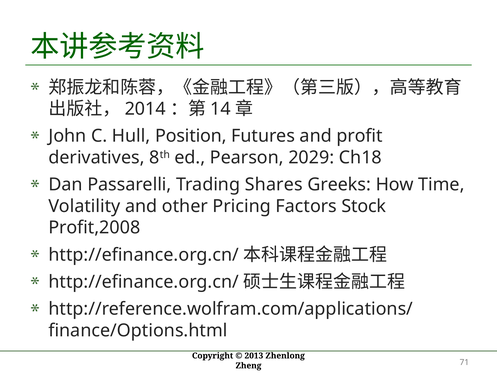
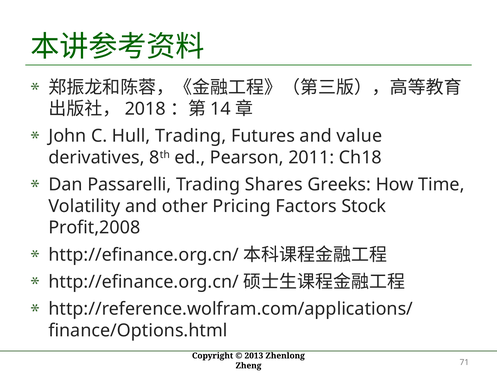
2014: 2014 -> 2018
Hull Position: Position -> Trading
profit: profit -> value
2029: 2029 -> 2011
